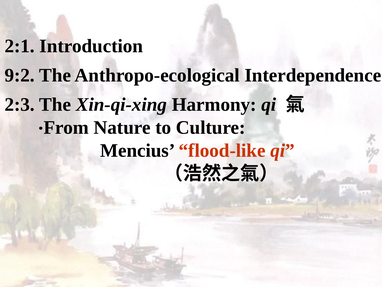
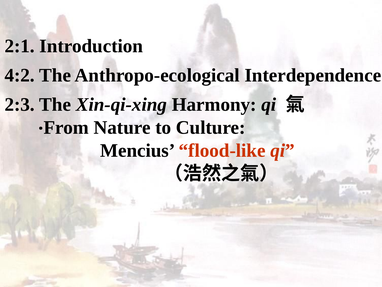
9:2: 9:2 -> 4:2
